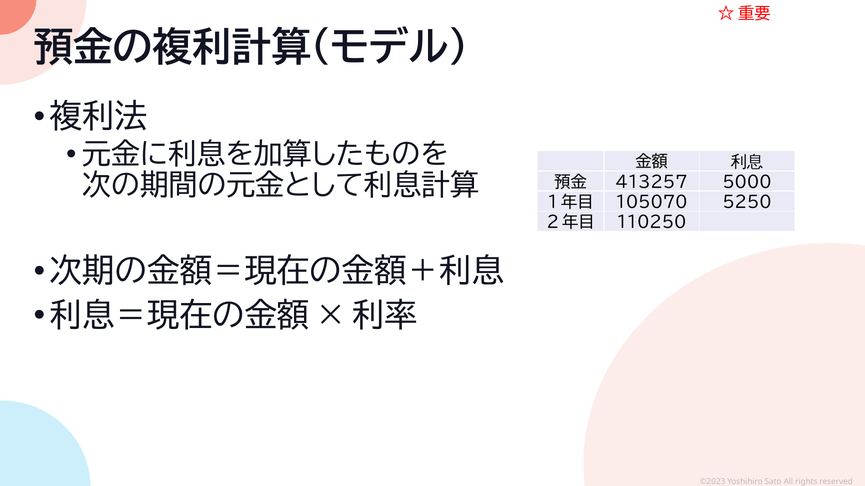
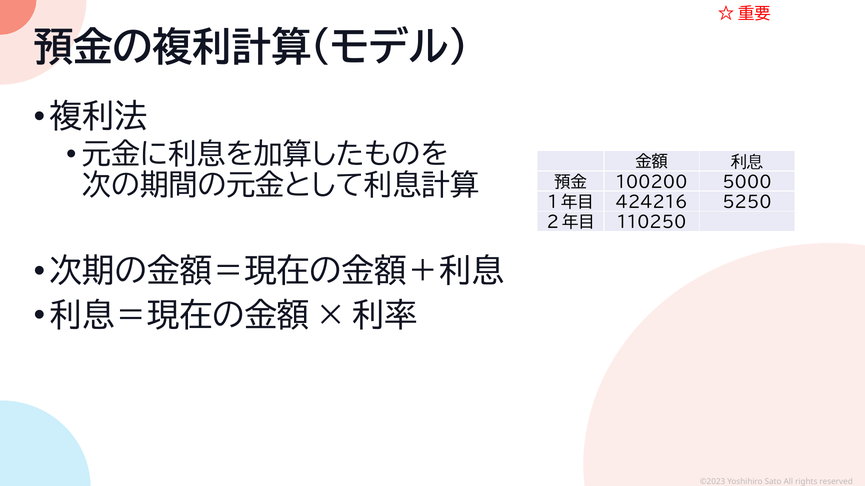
413257: 413257 -> 100200
105070: 105070 -> 424216
